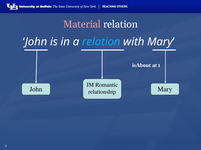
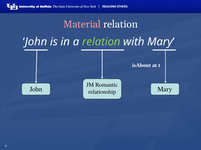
relation at (101, 42) colour: light blue -> light green
